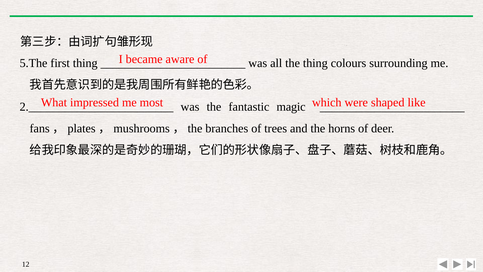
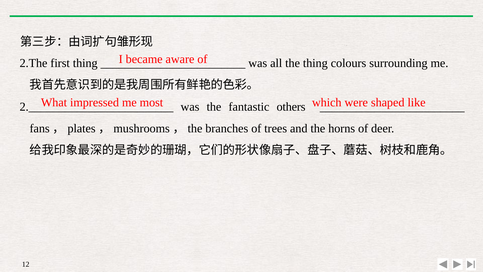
5.The: 5.The -> 2.The
magic: magic -> others
